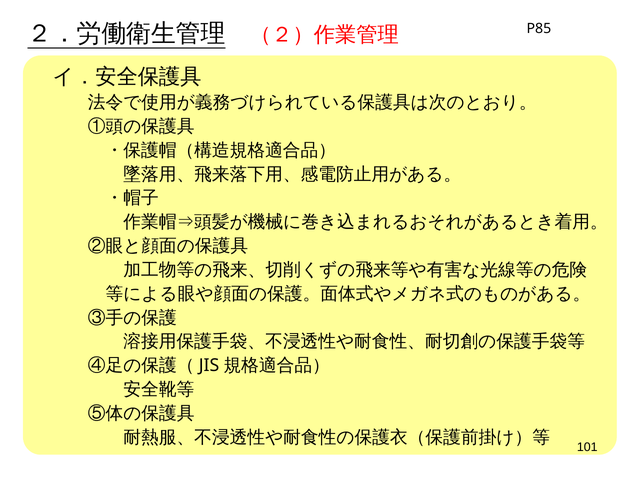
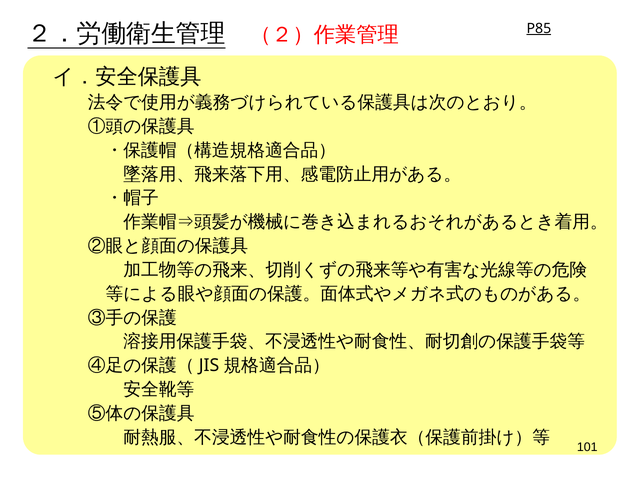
P85 underline: none -> present
